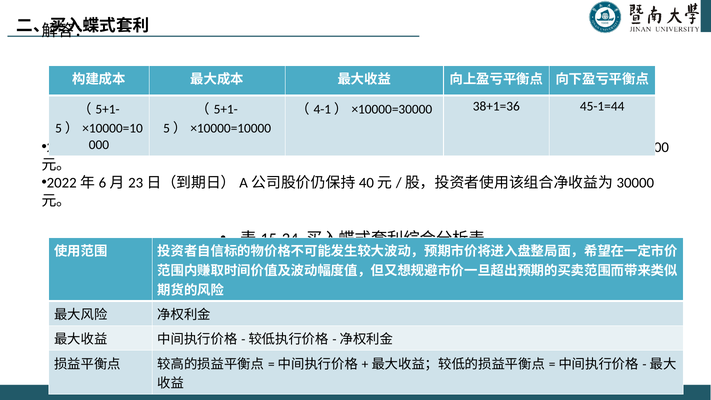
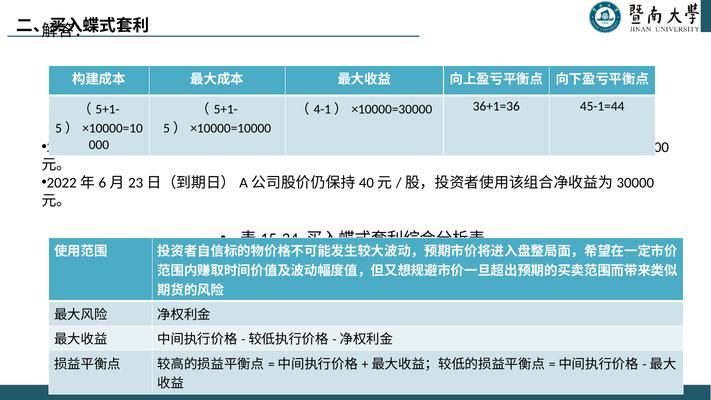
38+1=36: 38+1=36 -> 36+1=36
